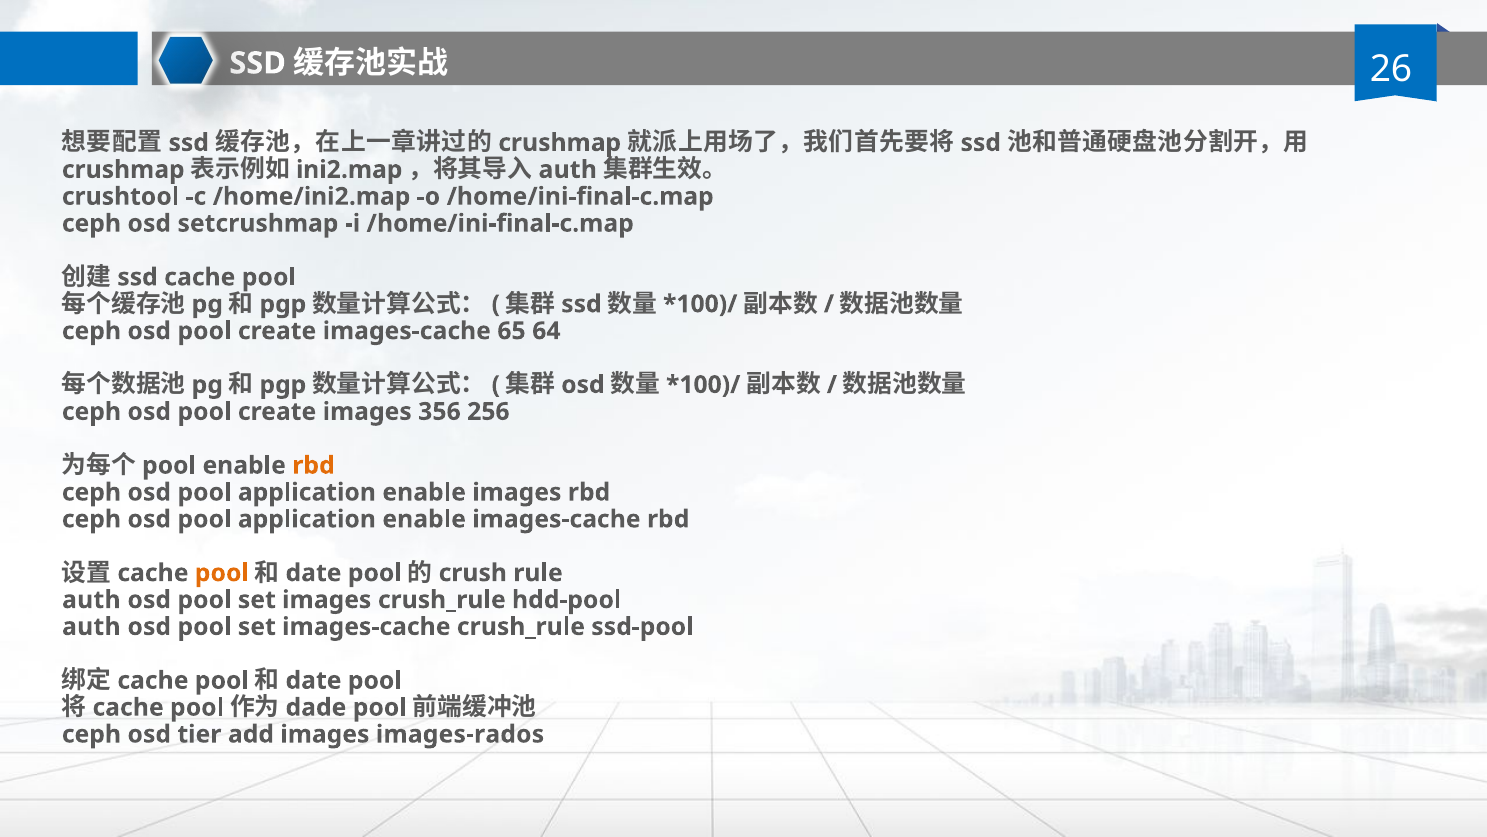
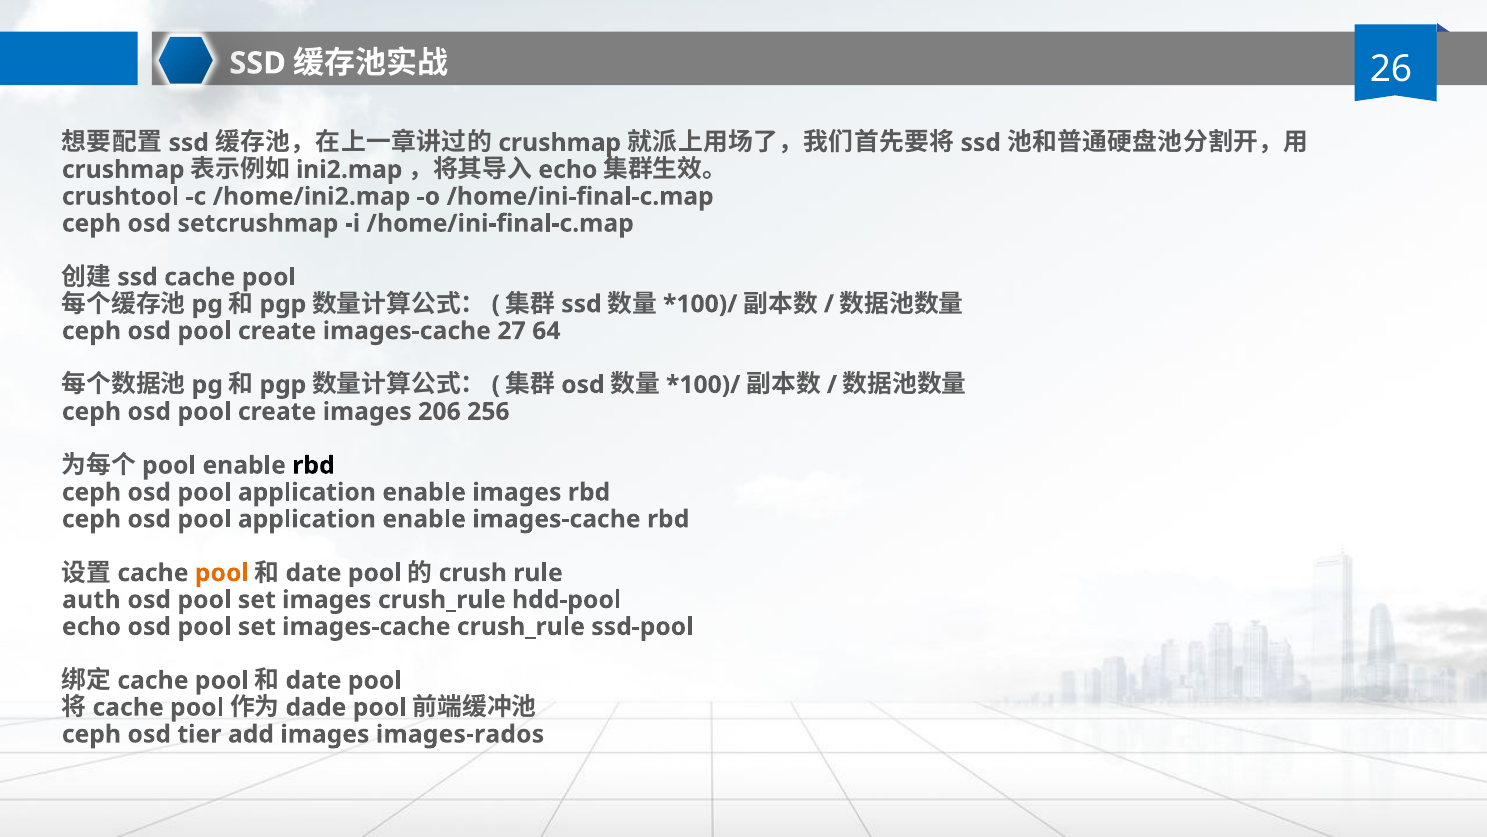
auth at (568, 170): auth -> echo
65: 65 -> 27
356: 356 -> 206
rbd at (314, 465) colour: orange -> black
auth at (91, 626): auth -> echo
